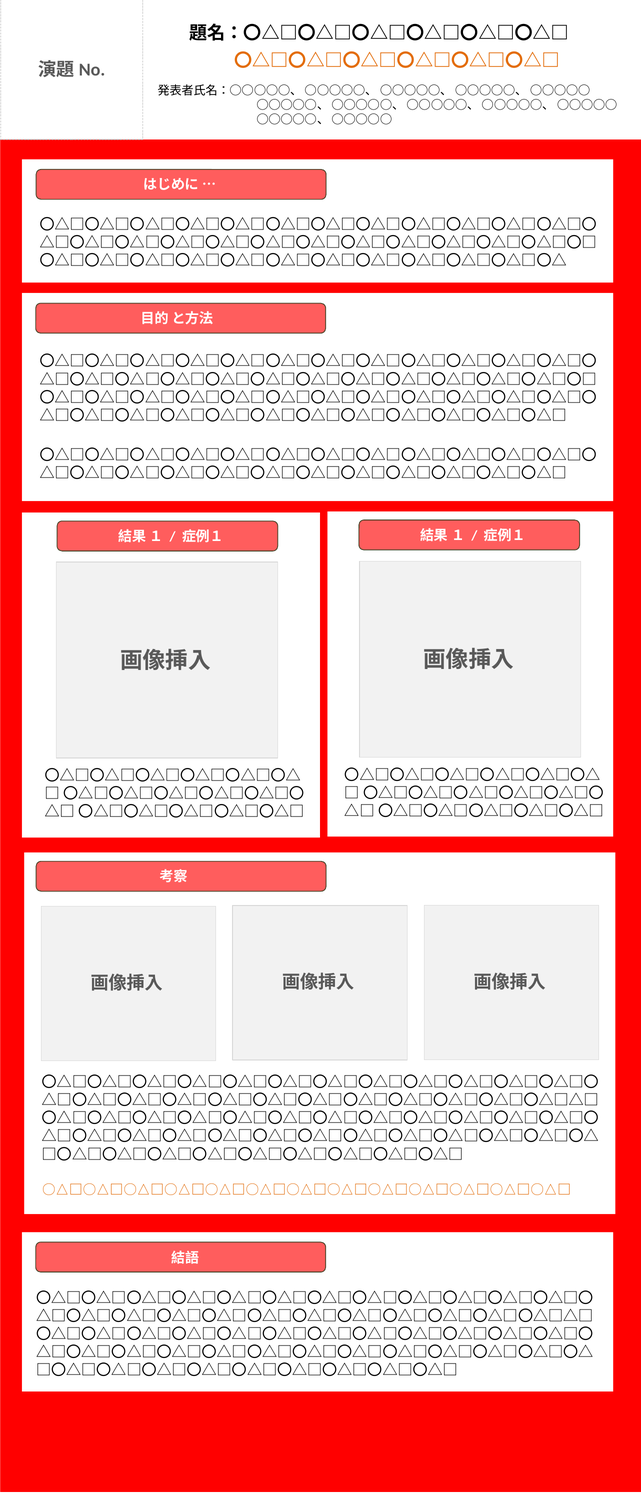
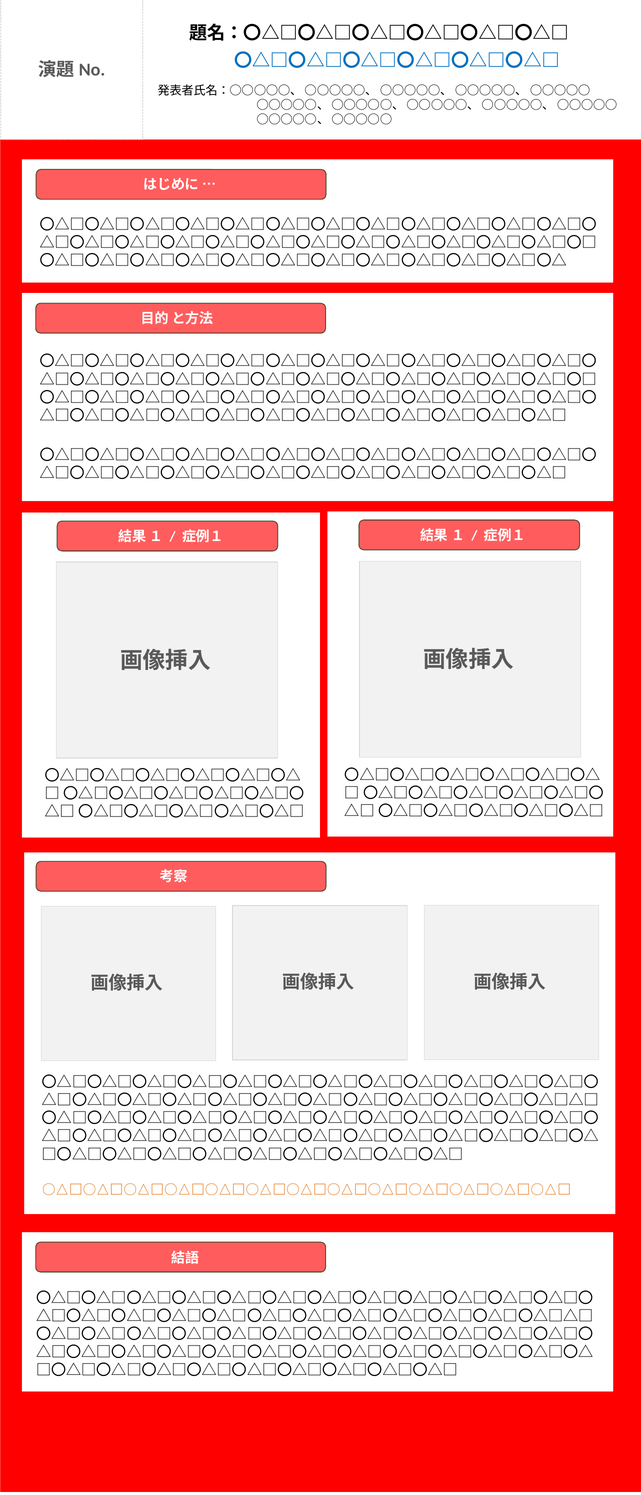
〇△□〇△□〇△□〇△□〇△□〇△□ colour: orange -> blue
